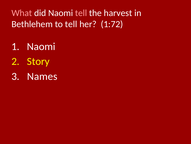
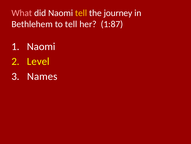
tell at (81, 13) colour: pink -> yellow
harvest: harvest -> journey
1:72: 1:72 -> 1:87
Story: Story -> Level
